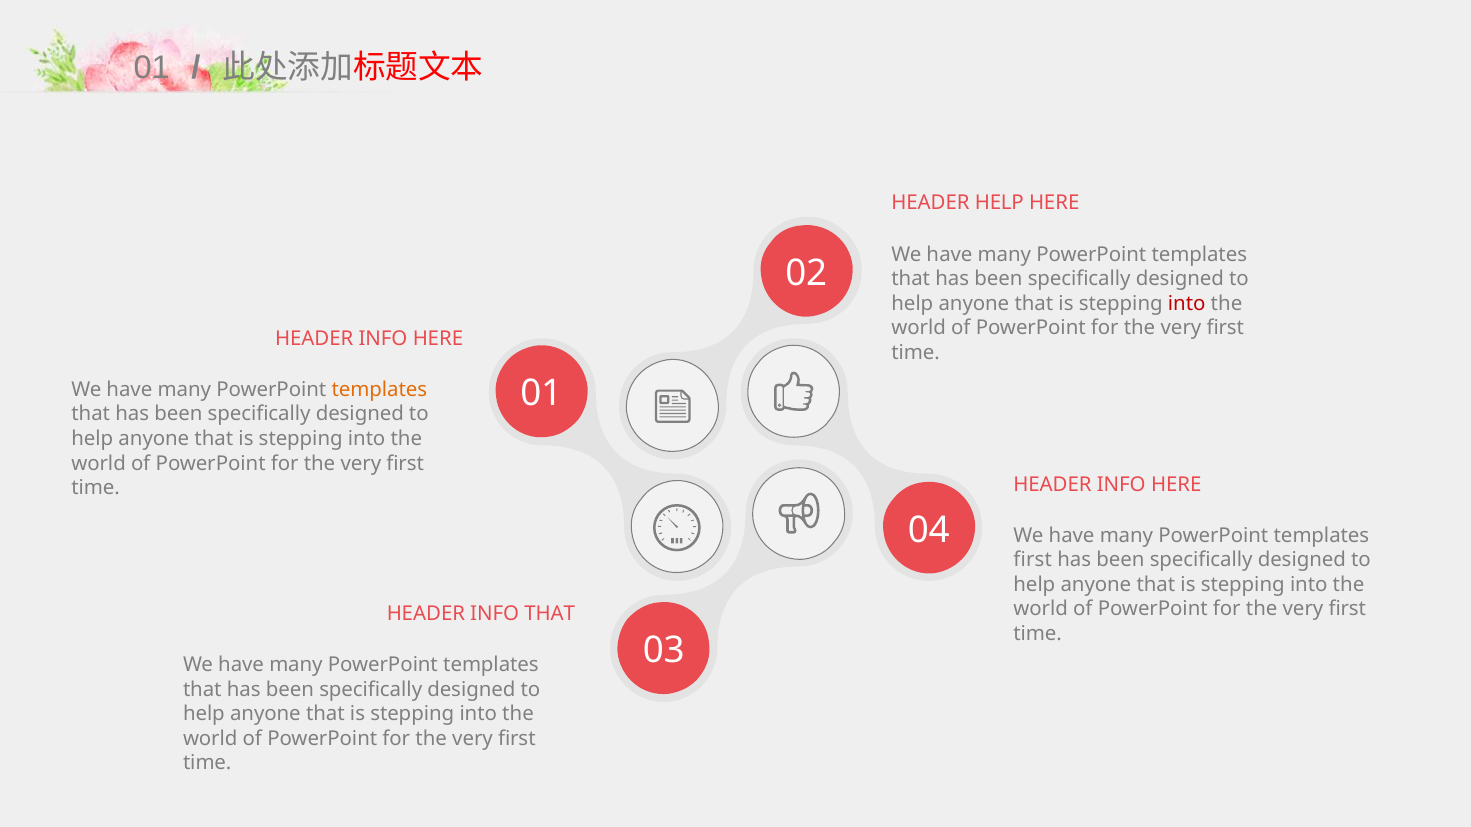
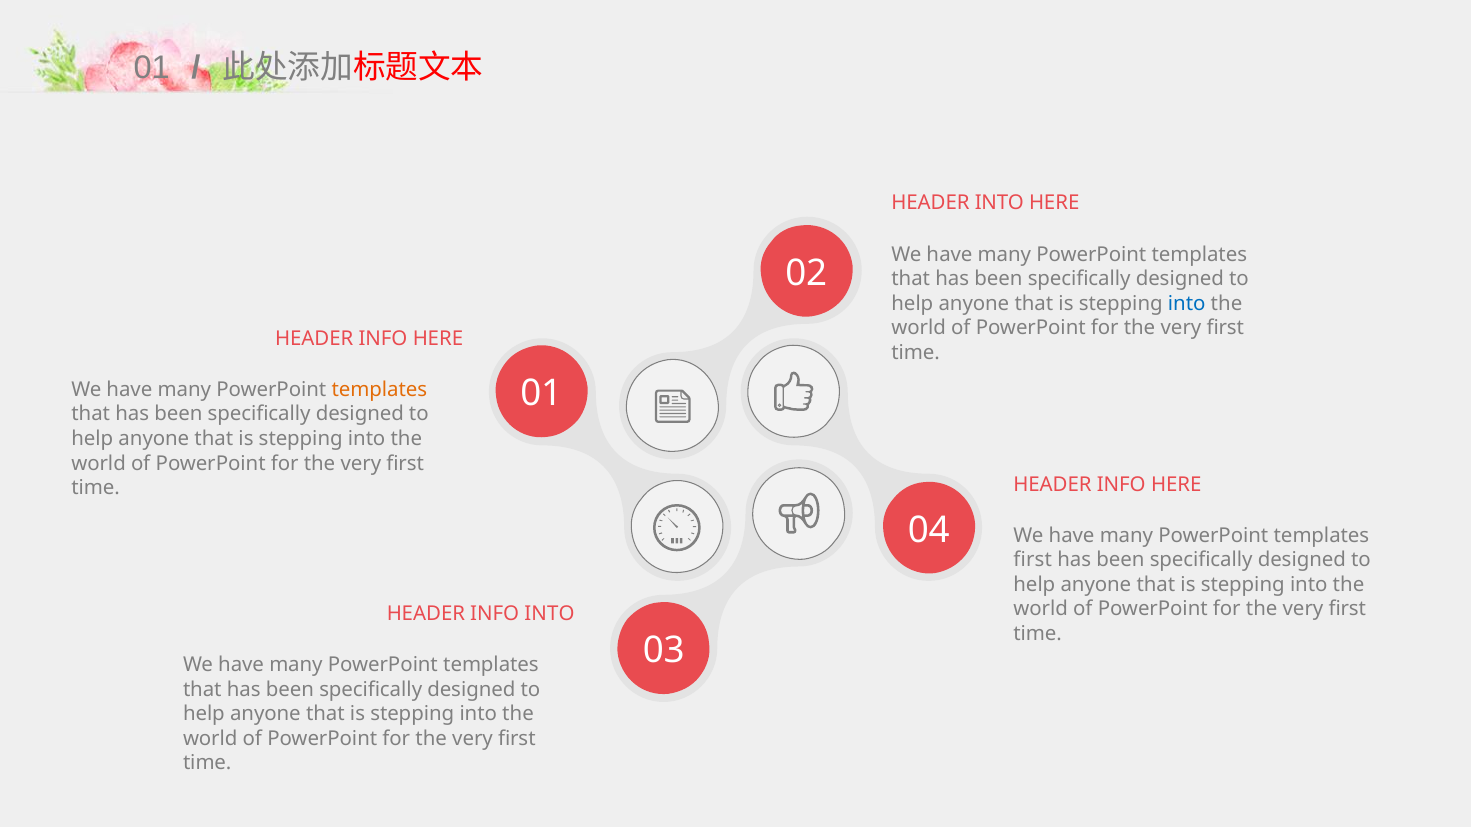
HEADER HELP: HELP -> INTO
into at (1187, 304) colour: red -> blue
INFO THAT: THAT -> INTO
